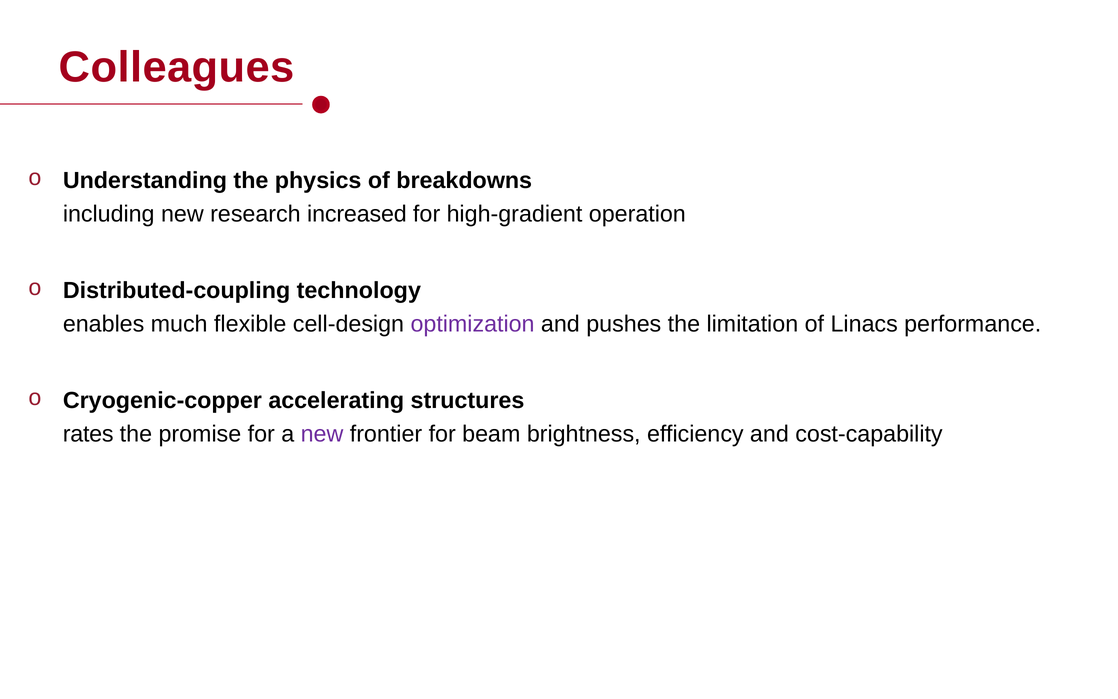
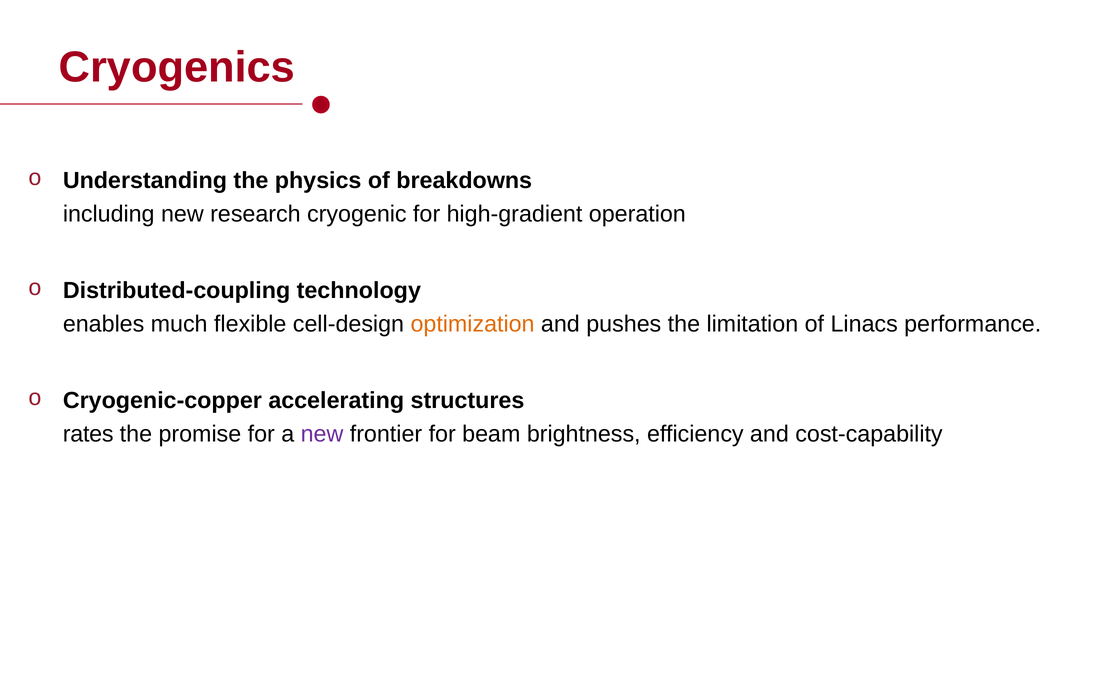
Colleagues: Colleagues -> Cryogenics
increased: increased -> cryogenic
optimization colour: purple -> orange
